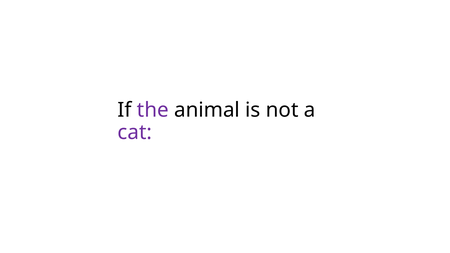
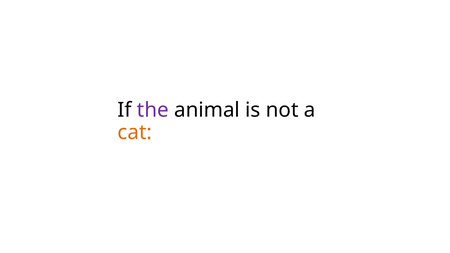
cat colour: purple -> orange
